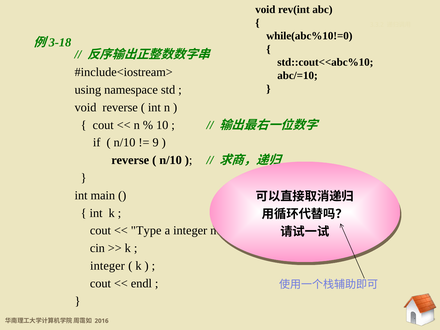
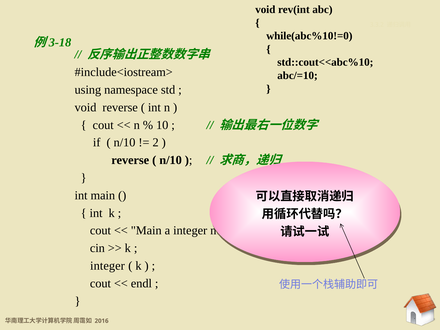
9: 9 -> 2
Type at (146, 231): Type -> Main
